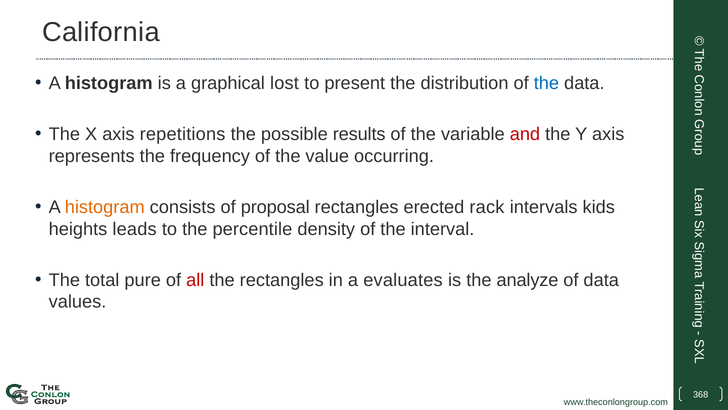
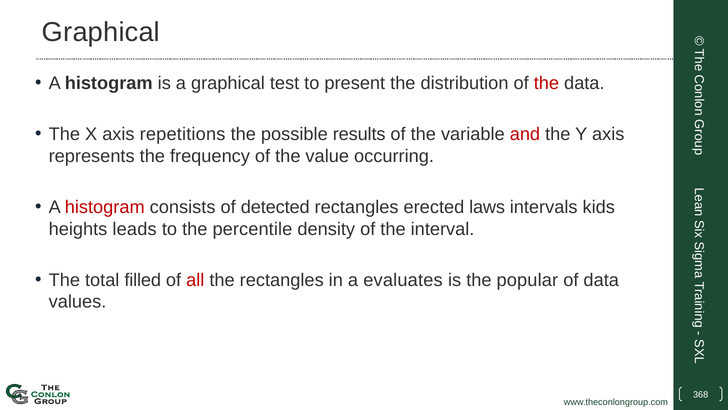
California at (101, 32): California -> Graphical
lost: lost -> test
the at (546, 83) colour: blue -> red
histogram at (105, 207) colour: orange -> red
proposal: proposal -> detected
rack: rack -> laws
pure: pure -> filled
analyze: analyze -> popular
